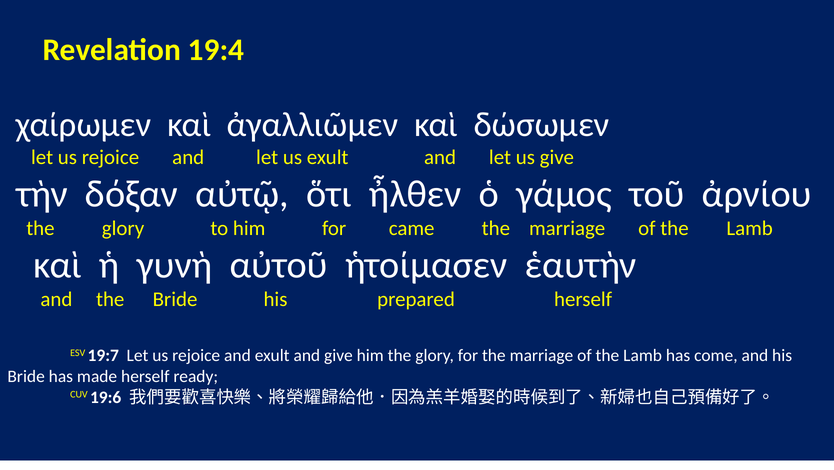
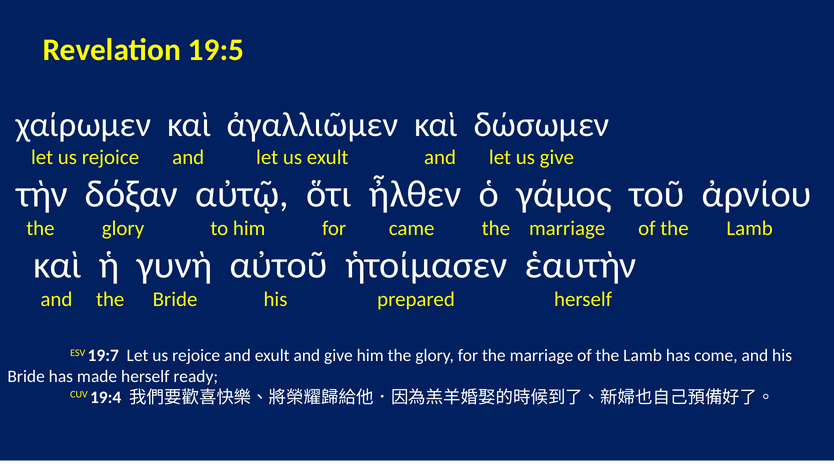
19:4: 19:4 -> 19:5
19:6: 19:6 -> 19:4
